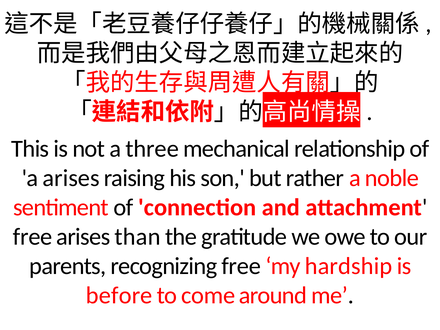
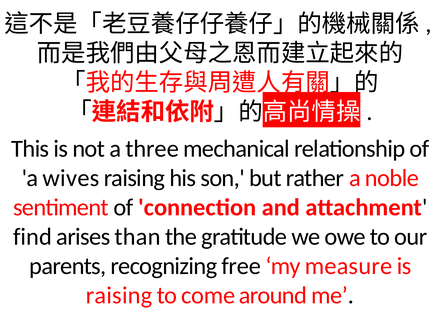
a arises: arises -> wives
free at (33, 237): free -> find
hardship: hardship -> measure
before at (119, 295): before -> raising
